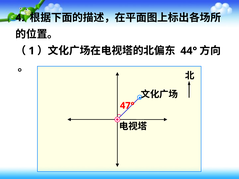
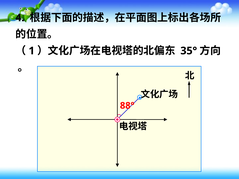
44°: 44° -> 35°
47°: 47° -> 88°
